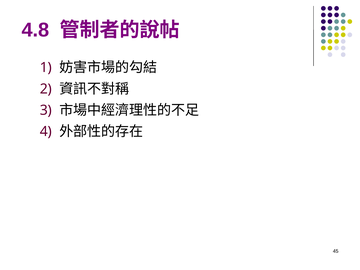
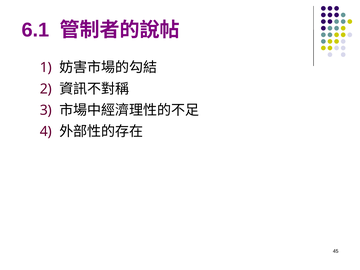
4.8: 4.8 -> 6.1
